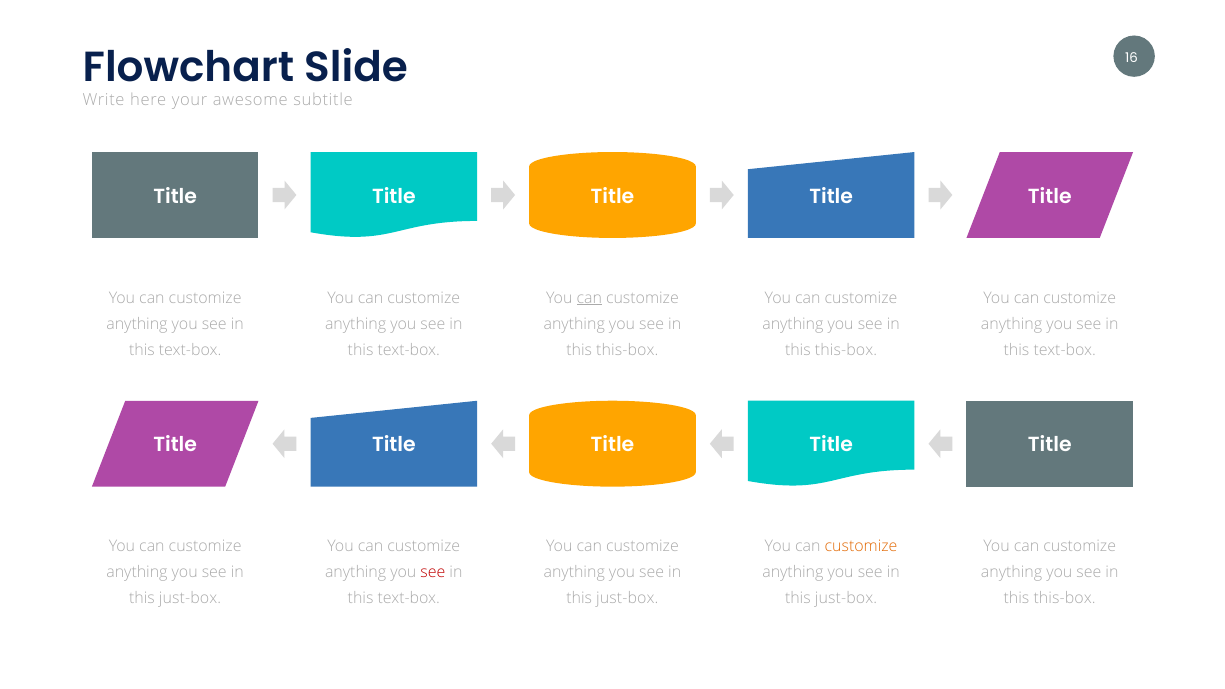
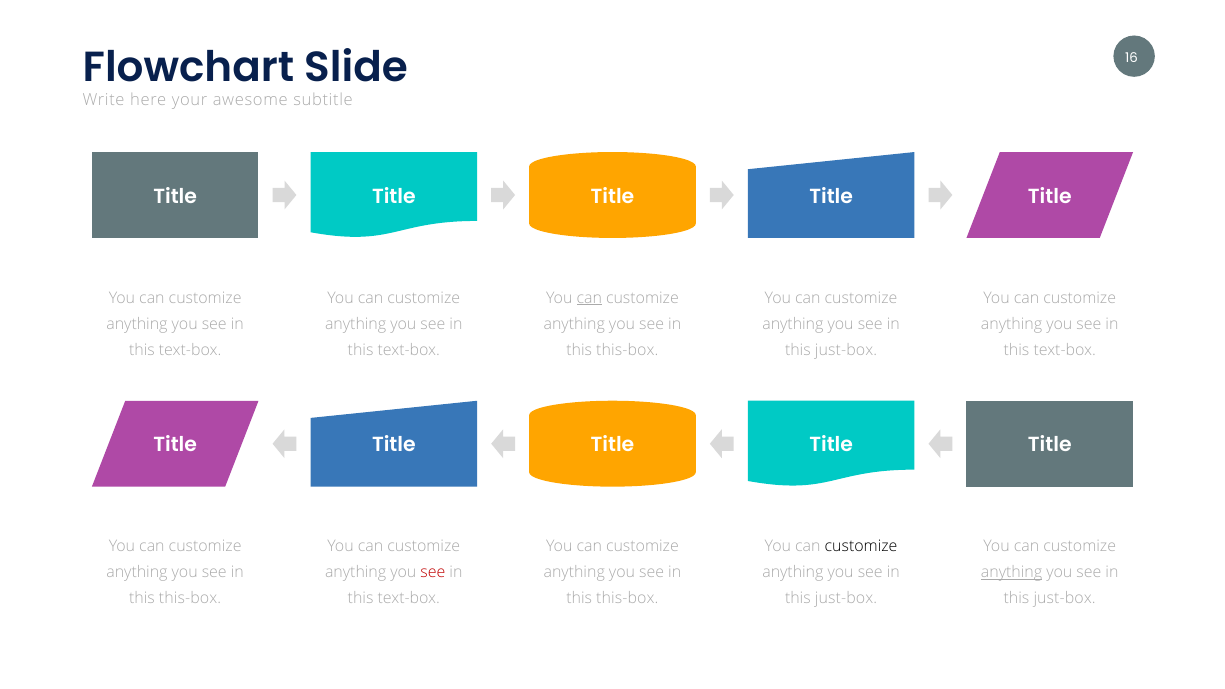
this-box at (846, 350): this-box -> just-box
customize at (861, 547) colour: orange -> black
anything at (1012, 573) underline: none -> present
just-box at (190, 599): just-box -> this-box
just-box at (627, 599): just-box -> this-box
this-box at (1065, 599): this-box -> just-box
